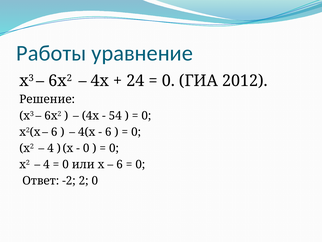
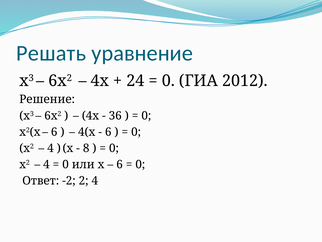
Работы: Работы -> Решать
54: 54 -> 36
0 at (86, 148): 0 -> 8
2 0: 0 -> 4
